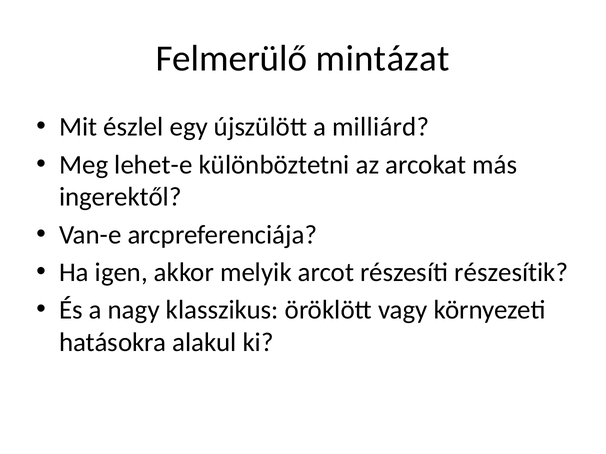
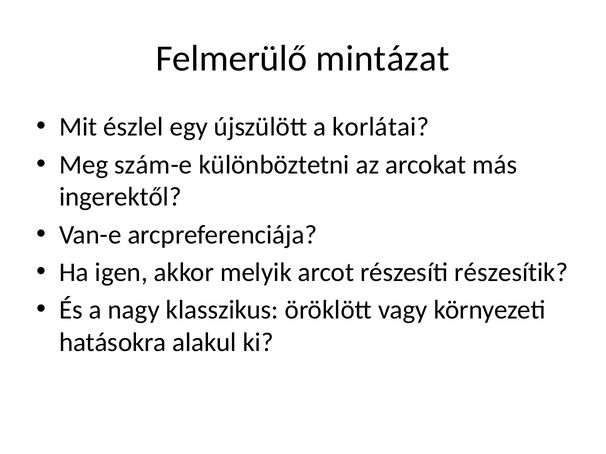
milliárd: milliárd -> korlátai
lehet-e: lehet-e -> szám-e
